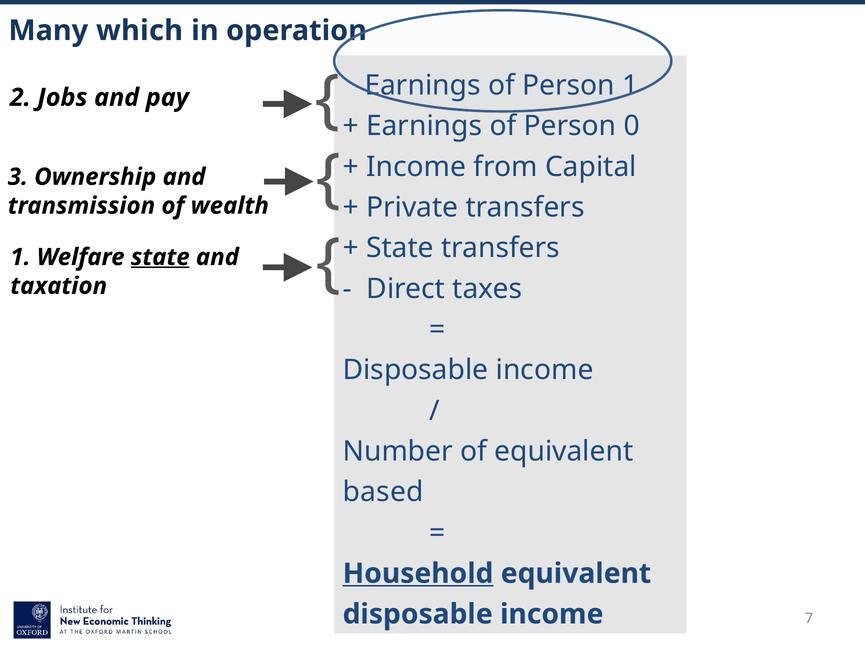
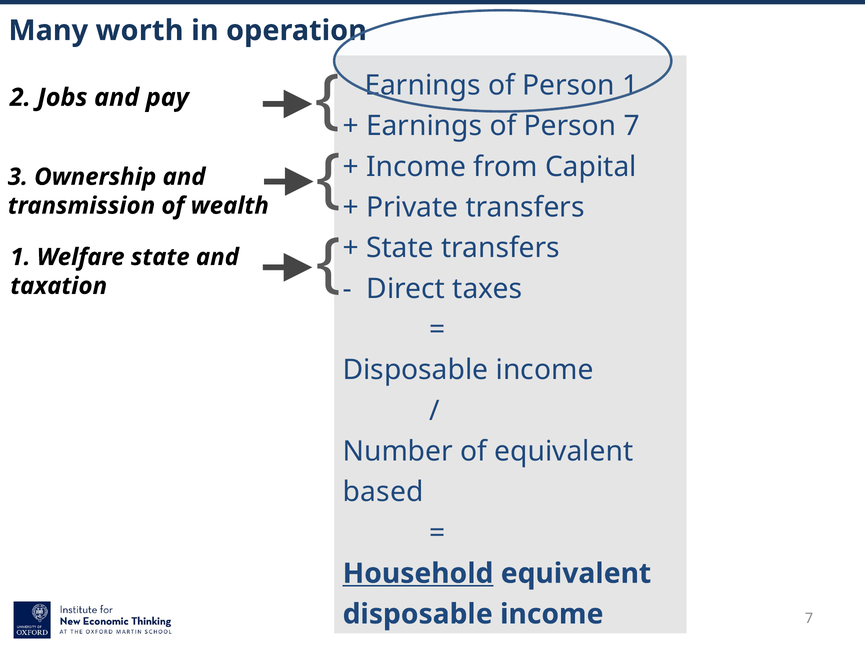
which: which -> worth
Person 0: 0 -> 7
state at (160, 257) underline: present -> none
